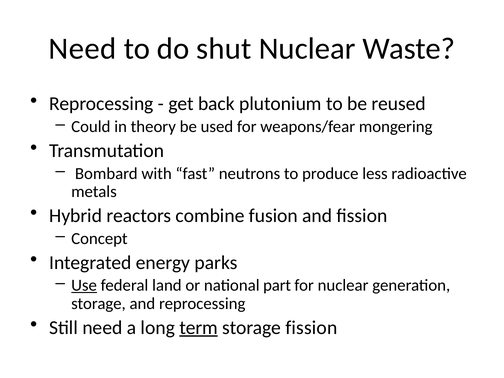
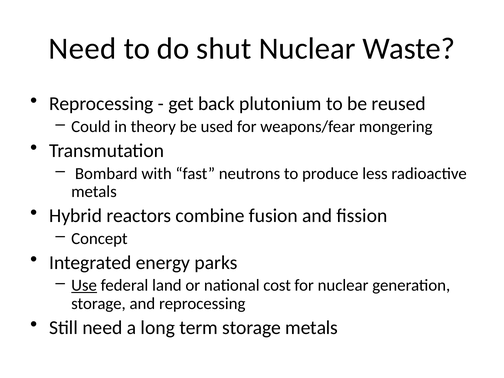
part: part -> cost
term underline: present -> none
storage fission: fission -> metals
